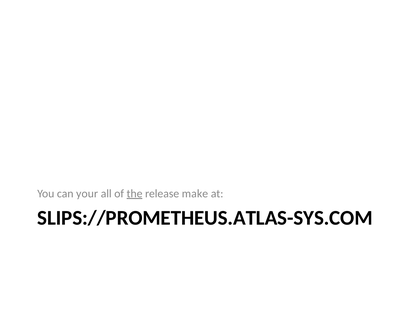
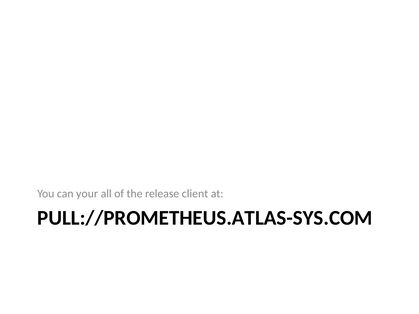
the underline: present -> none
make: make -> client
SLIPS://PROMETHEUS.ATLAS-SYS.COM: SLIPS://PROMETHEUS.ATLAS-SYS.COM -> PULL://PROMETHEUS.ATLAS-SYS.COM
